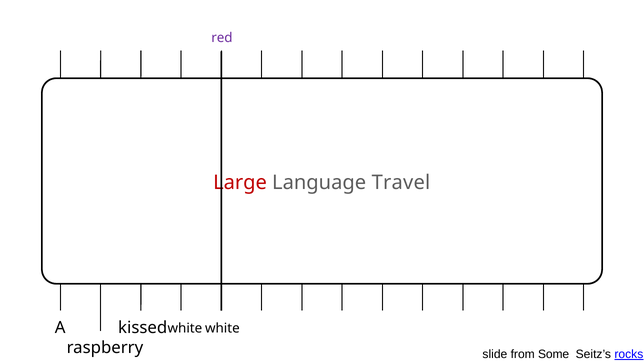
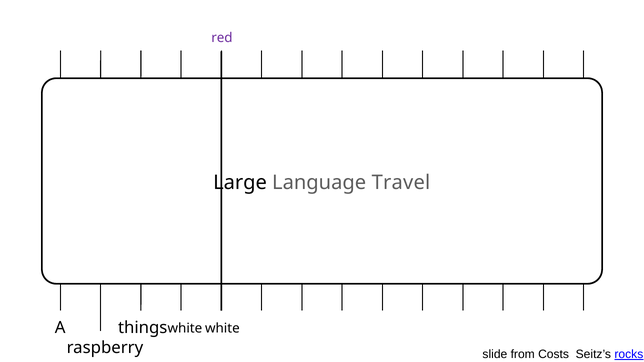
Large colour: red -> black
kissed: kissed -> things
Some: Some -> Costs
